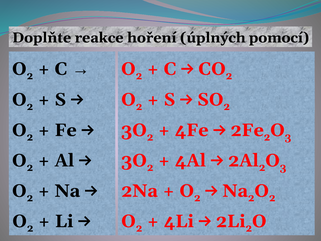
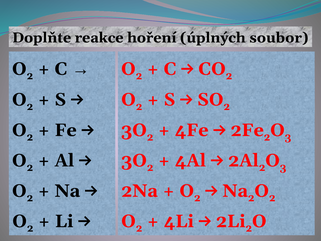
pomocí: pomocí -> soubor
